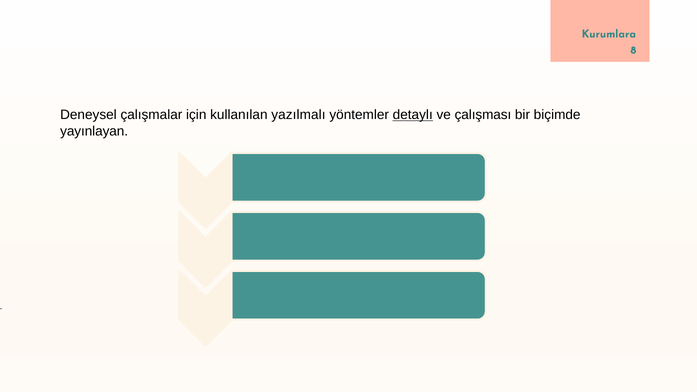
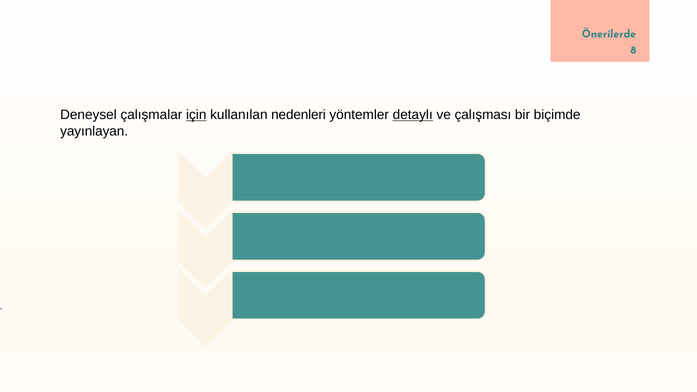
Kurumlara: Kurumlara -> Önerilerde
için underline: none -> present
yazılmalı: yazılmalı -> nedenleri
